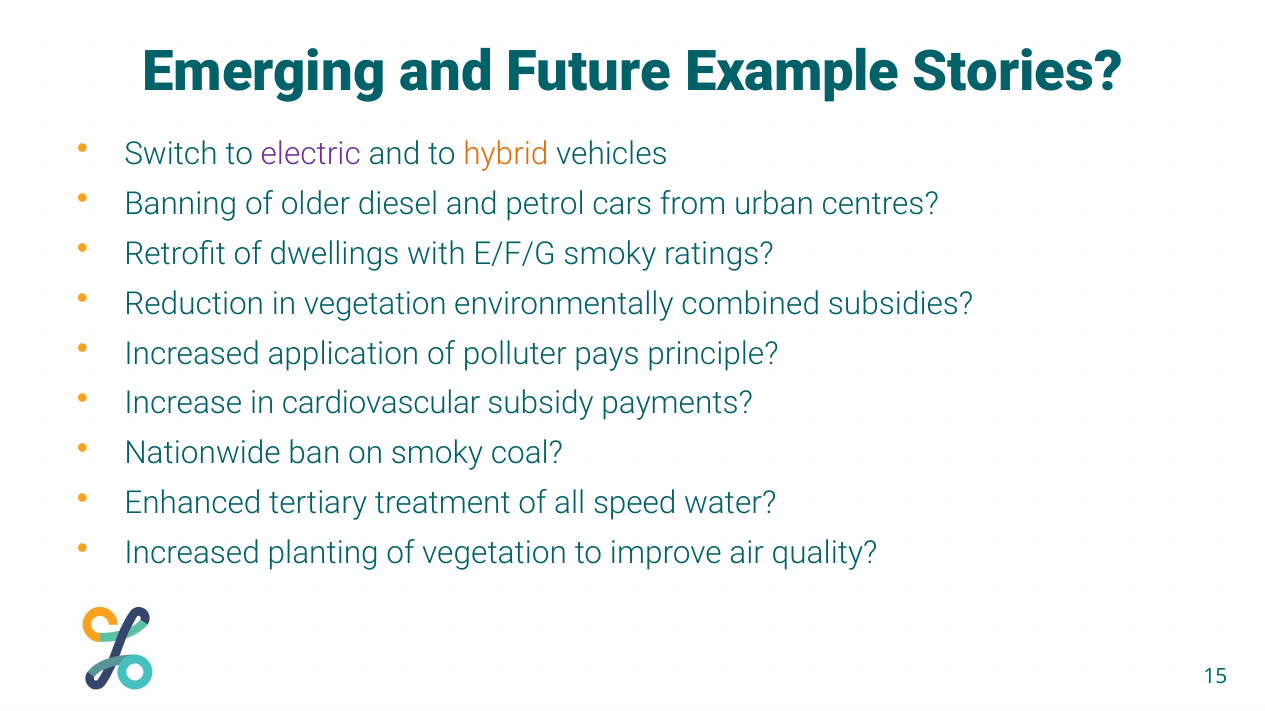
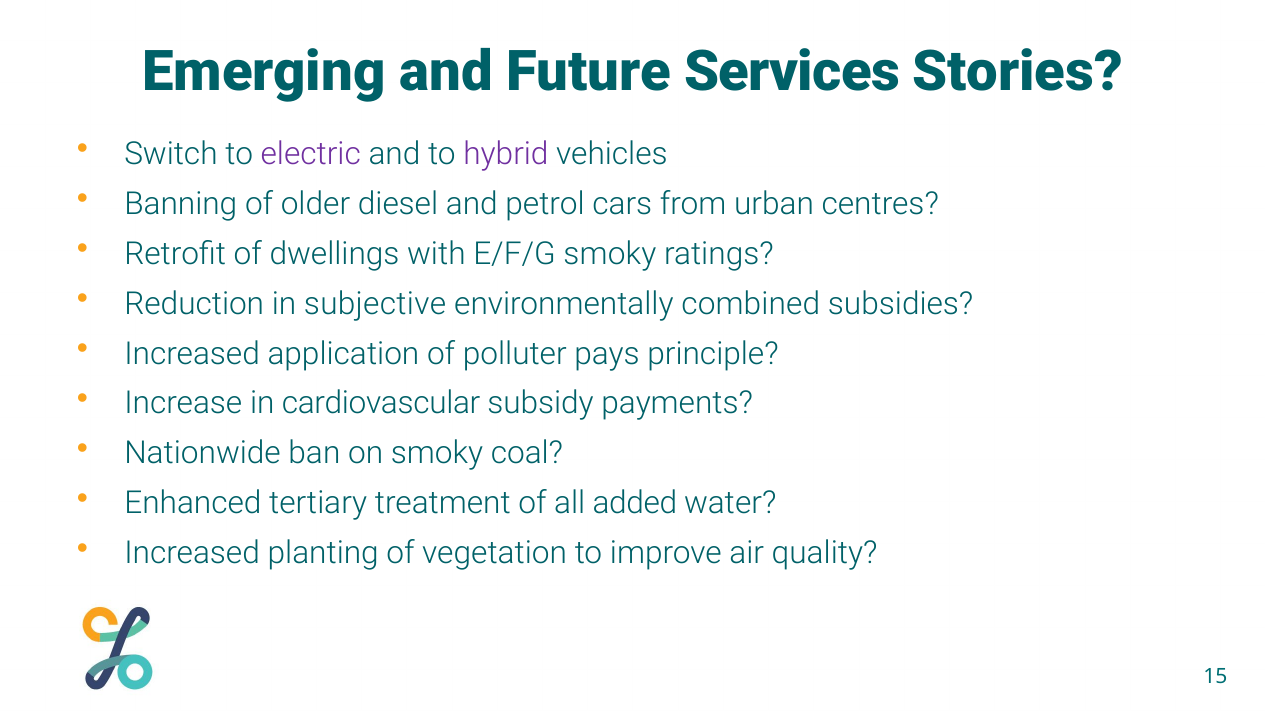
Example: Example -> Services
hybrid colour: orange -> purple
in vegetation: vegetation -> subjective
speed: speed -> added
